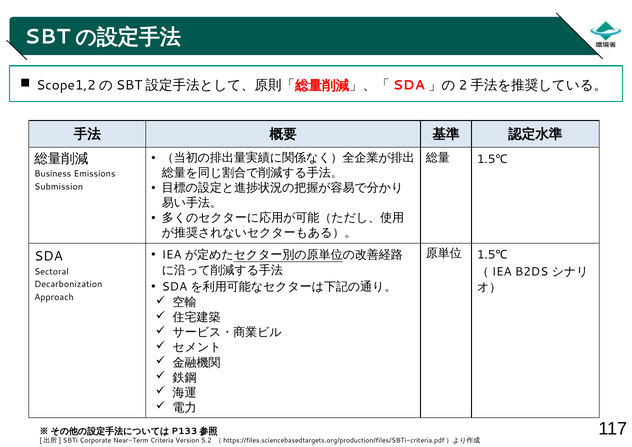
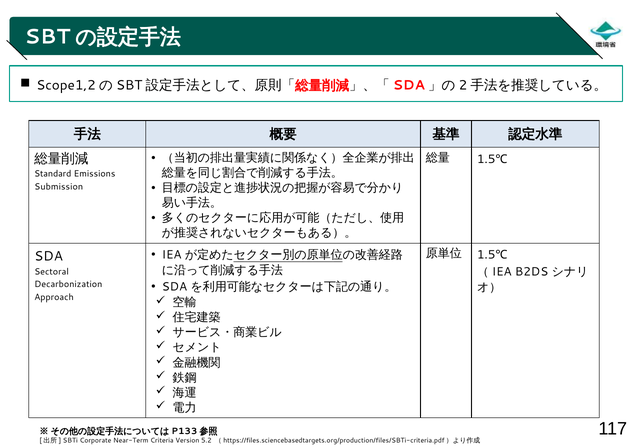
Business: Business -> Standard
